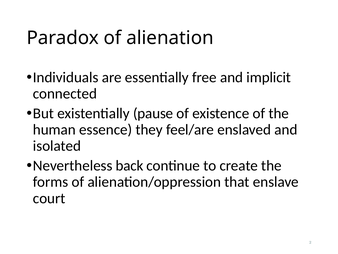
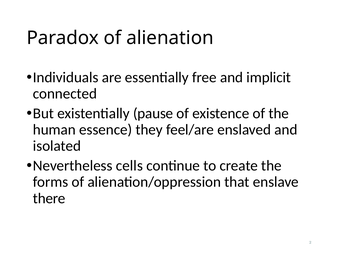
back: back -> cells
court: court -> there
